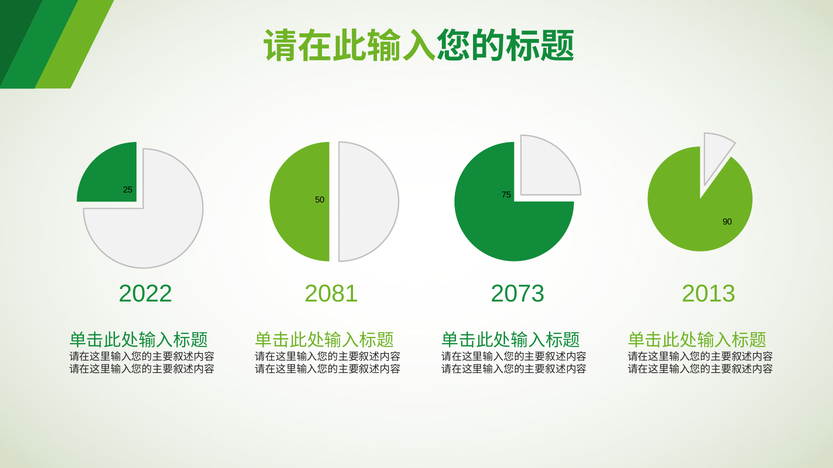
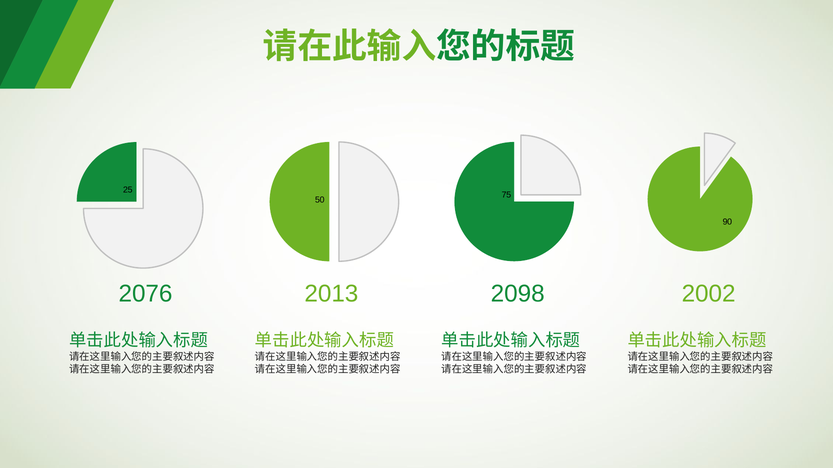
2022: 2022 -> 2076
2081: 2081 -> 2013
2073: 2073 -> 2098
2013: 2013 -> 2002
